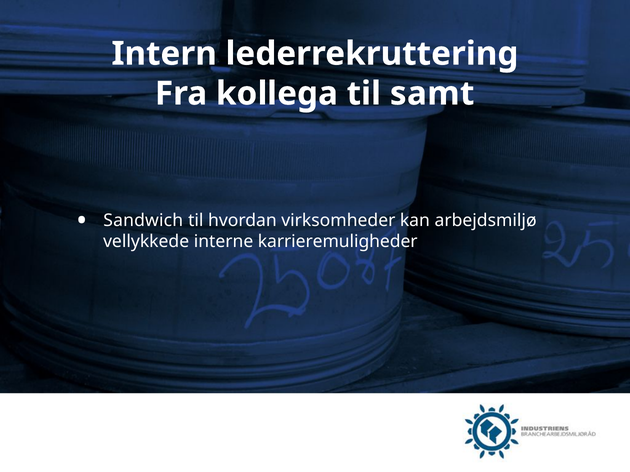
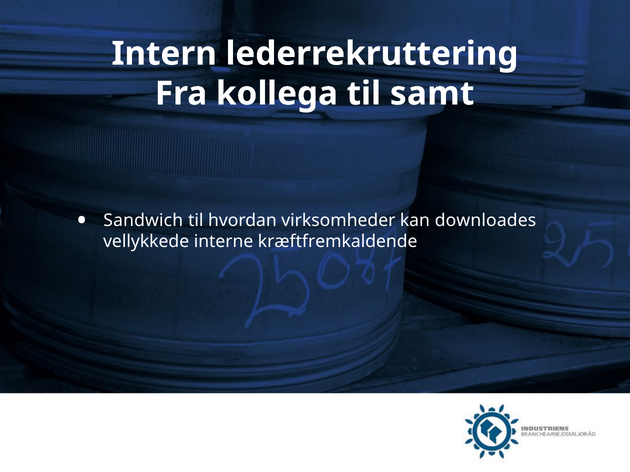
arbejdsmiljø: arbejdsmiljø -> downloades
karrieremuligheder: karrieremuligheder -> kræftfremkaldende
